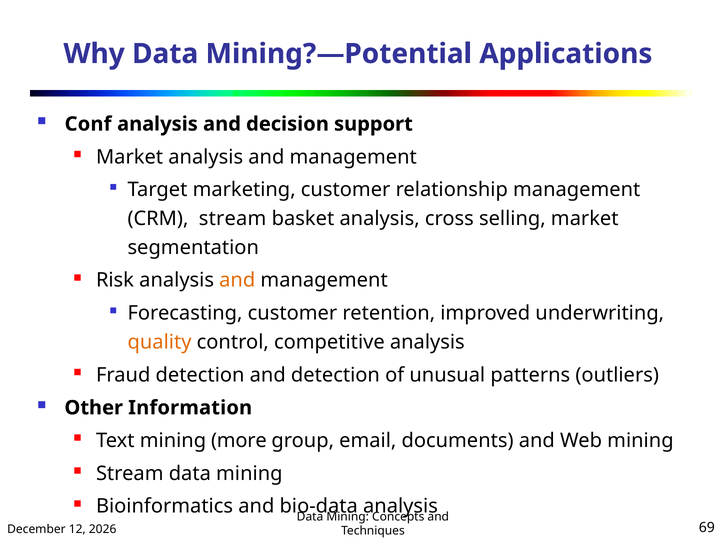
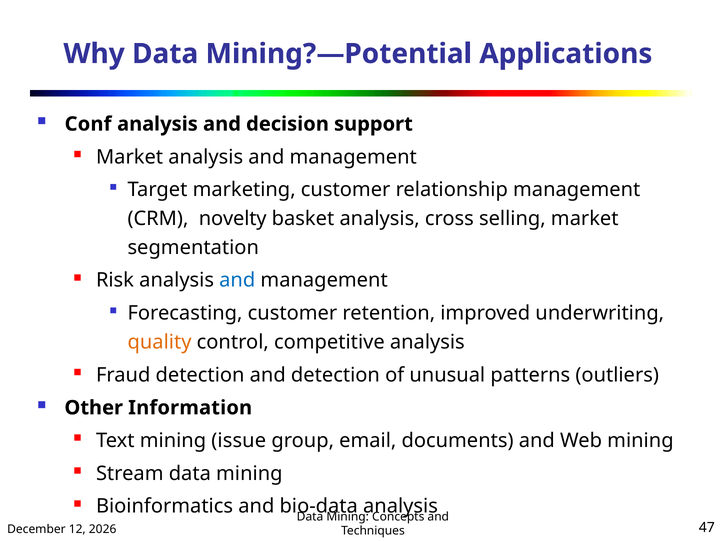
CRM stream: stream -> novelty
and at (237, 281) colour: orange -> blue
more: more -> issue
69: 69 -> 47
